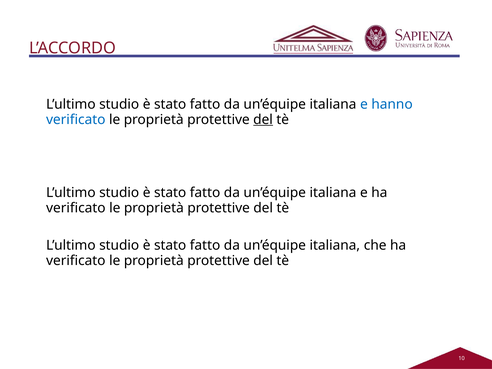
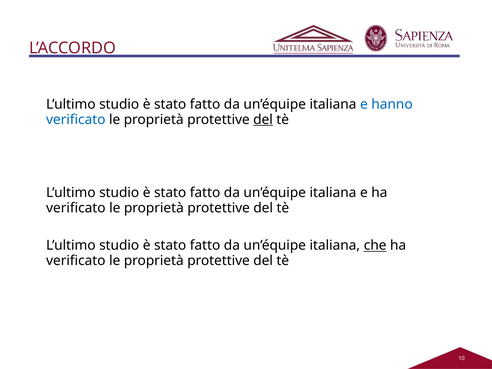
che underline: none -> present
